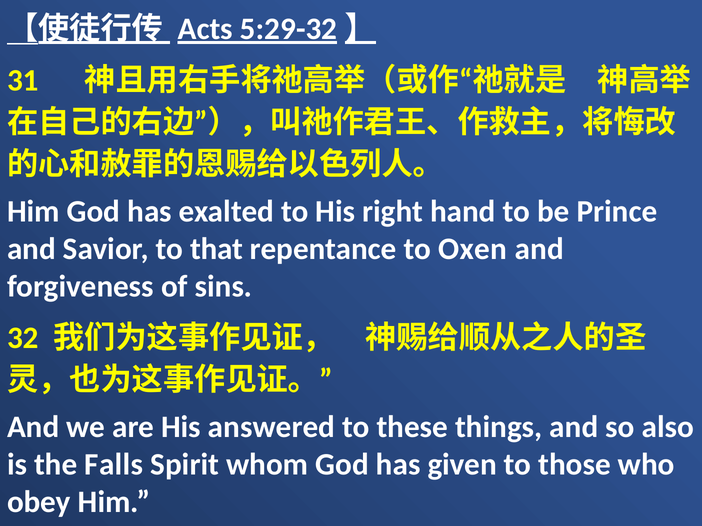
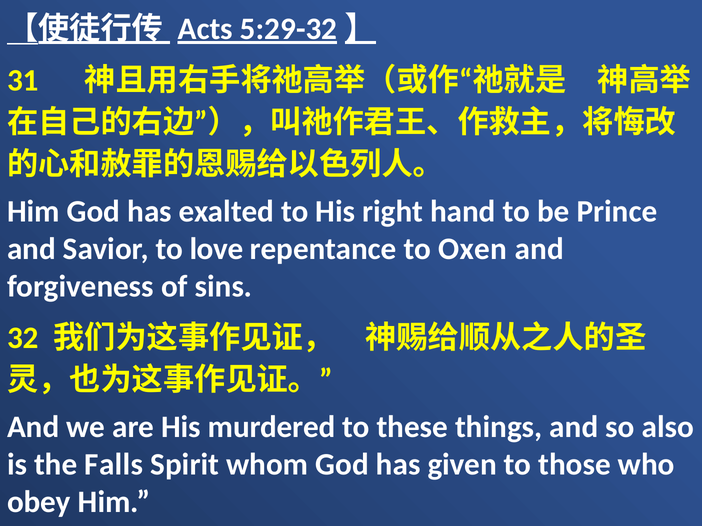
that: that -> love
answered: answered -> murdered
